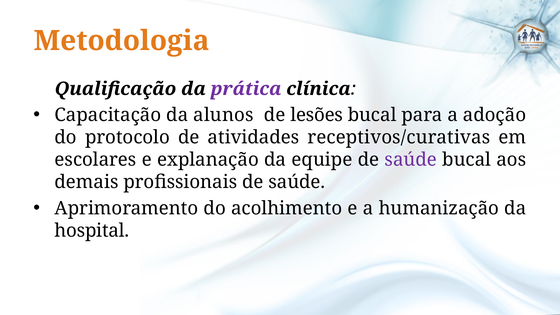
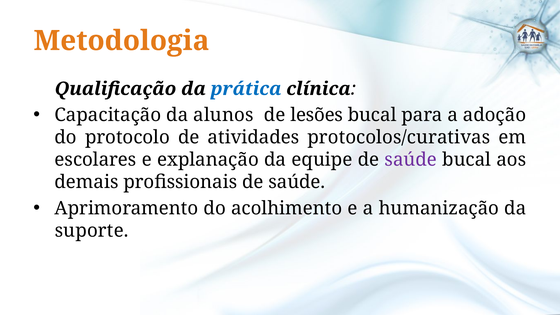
prática colour: purple -> blue
receptivos/curativas: receptivos/curativas -> protocolos/curativas
hospital: hospital -> suporte
